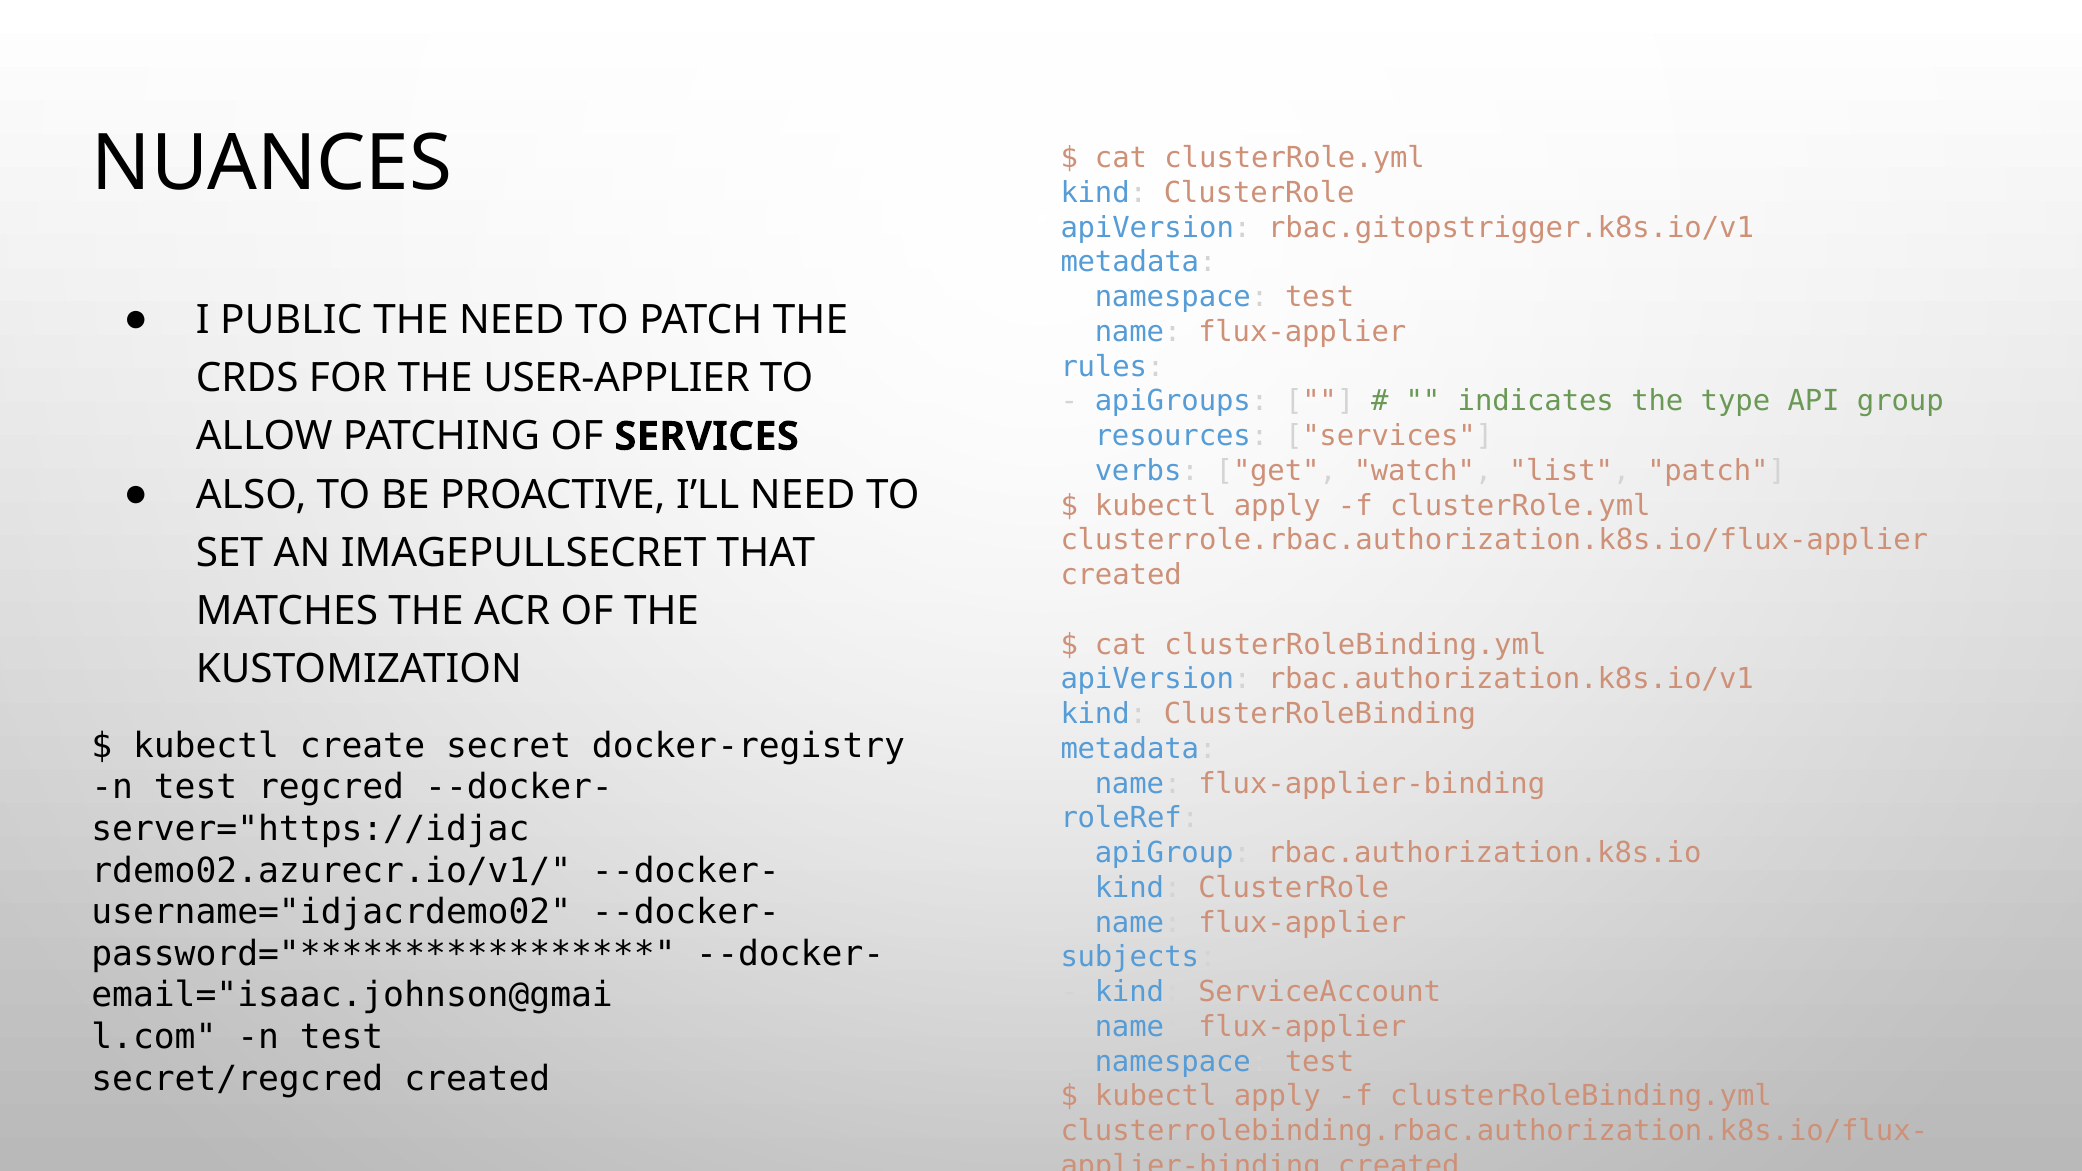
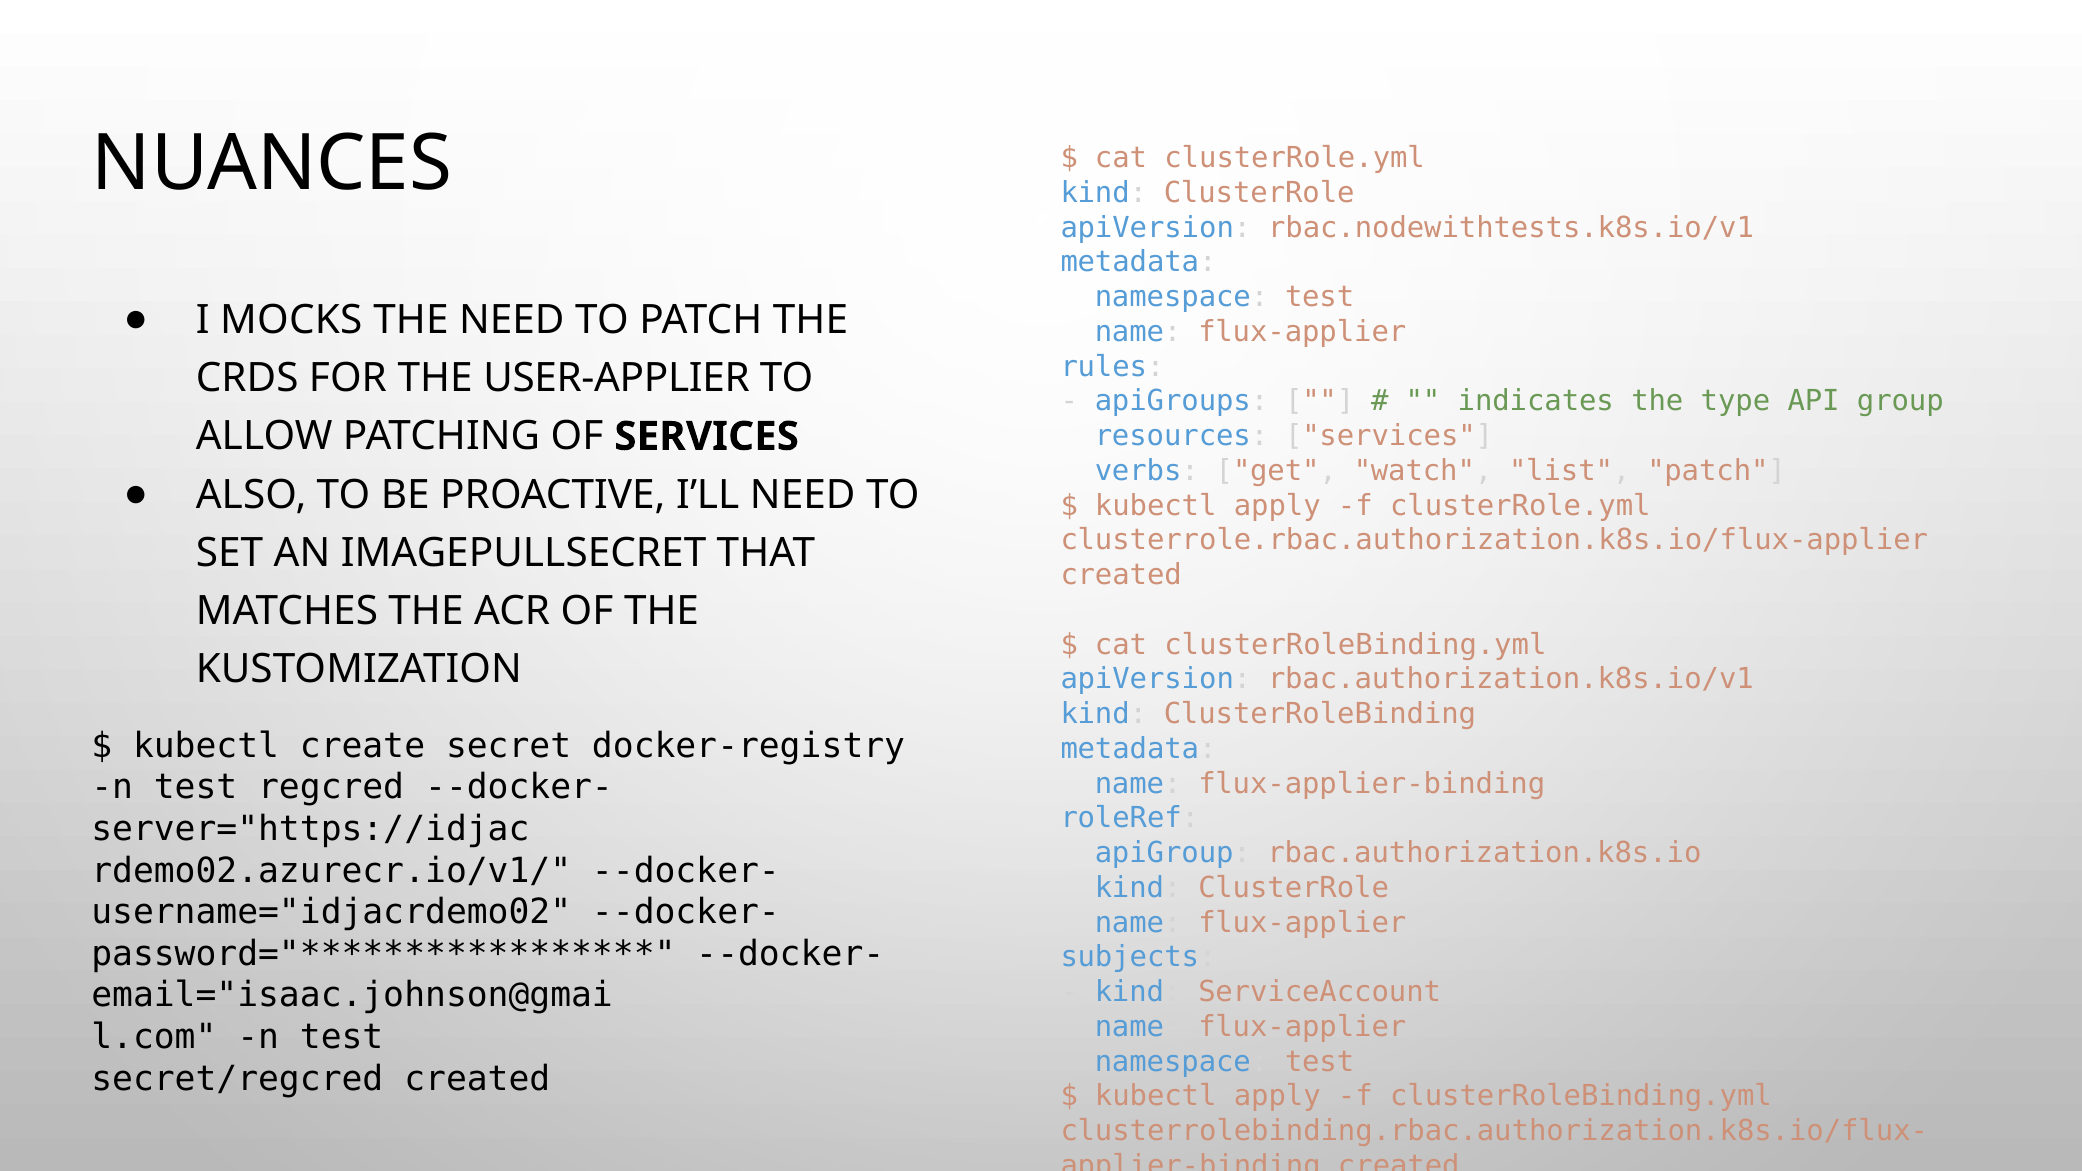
rbac.gitopstrigger.k8s.io/v1: rbac.gitopstrigger.k8s.io/v1 -> rbac.nodewithtests.k8s.io/v1
PUBLIC: PUBLIC -> MOCKS
